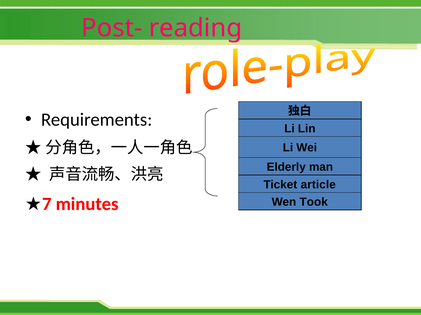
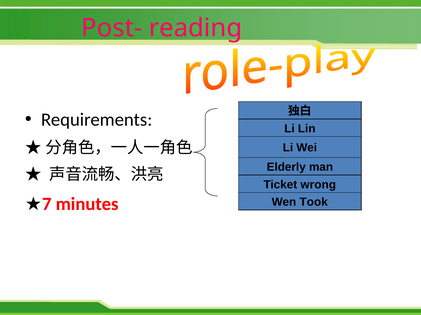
article: article -> wrong
